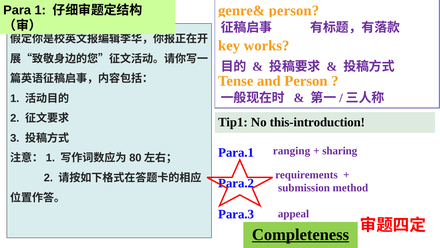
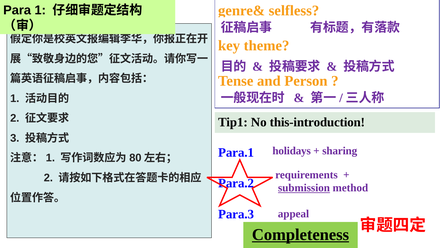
genre& person: person -> selfless
works: works -> theme
ranging: ranging -> holidays
submission underline: none -> present
